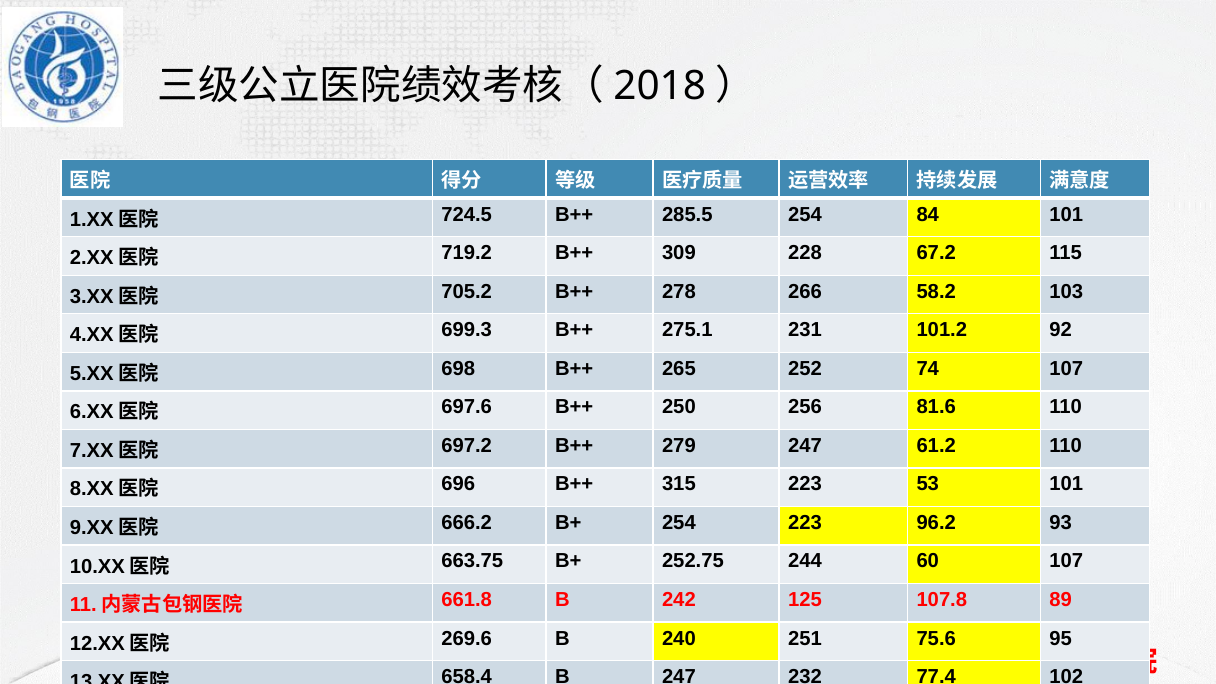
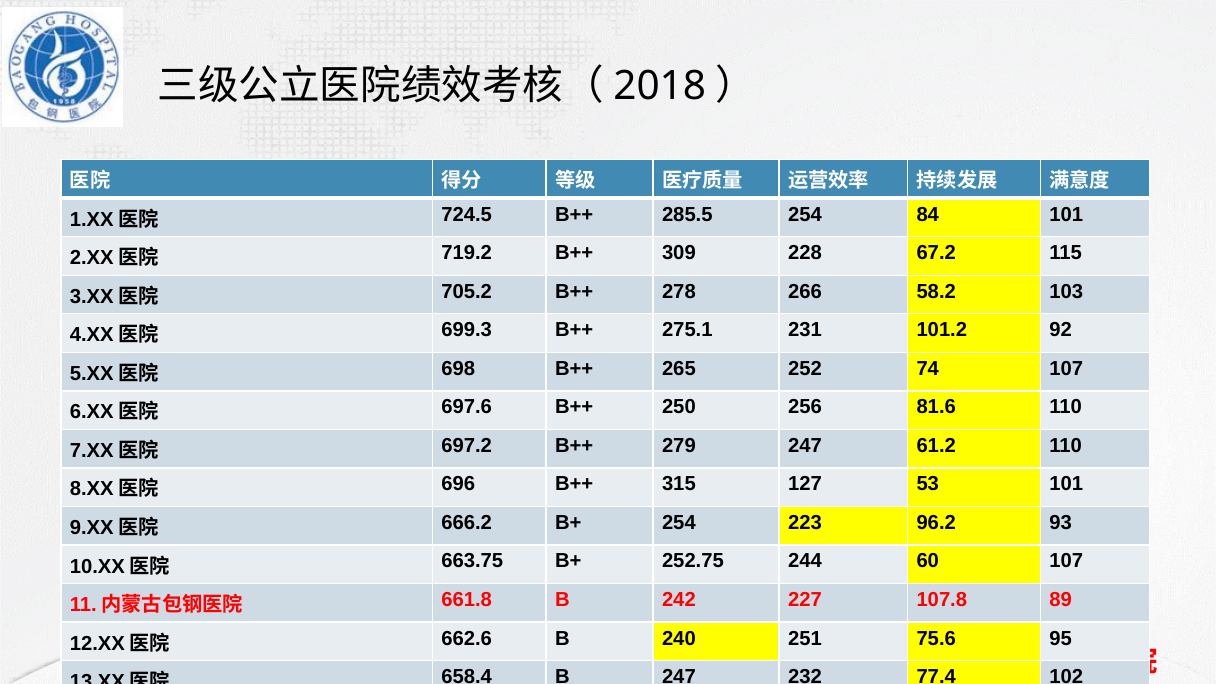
315 223: 223 -> 127
125: 125 -> 227
269.6: 269.6 -> 662.6
